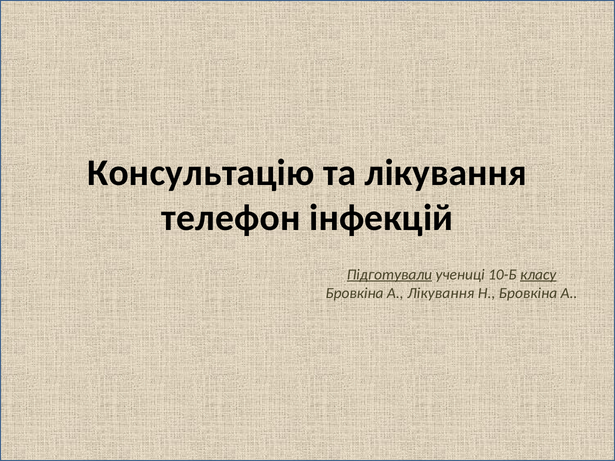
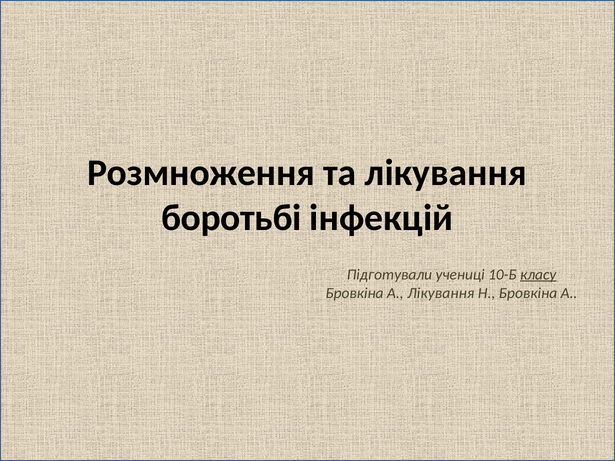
Консультацію: Консультацію -> Розмноження
телефон: телефон -> боротьбі
Підготували underline: present -> none
